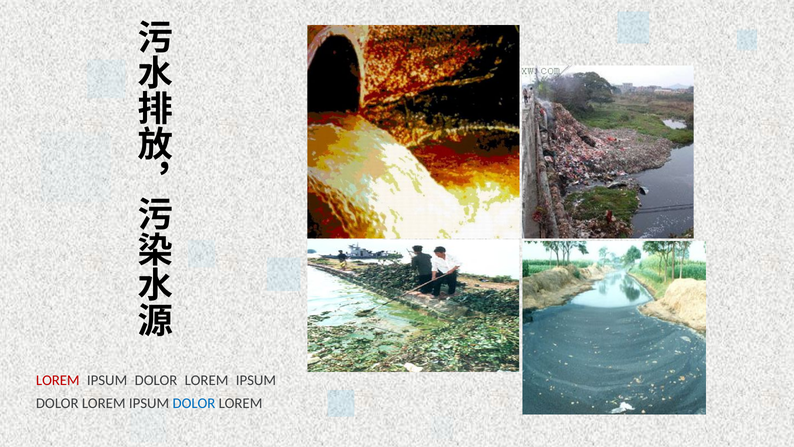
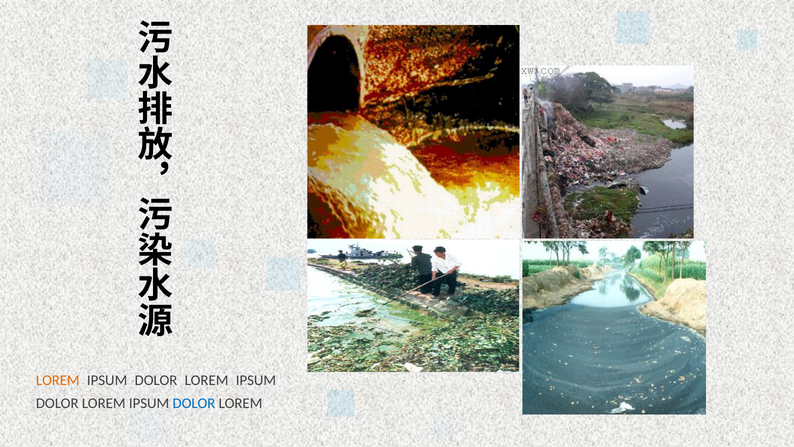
LOREM at (58, 380) colour: red -> orange
